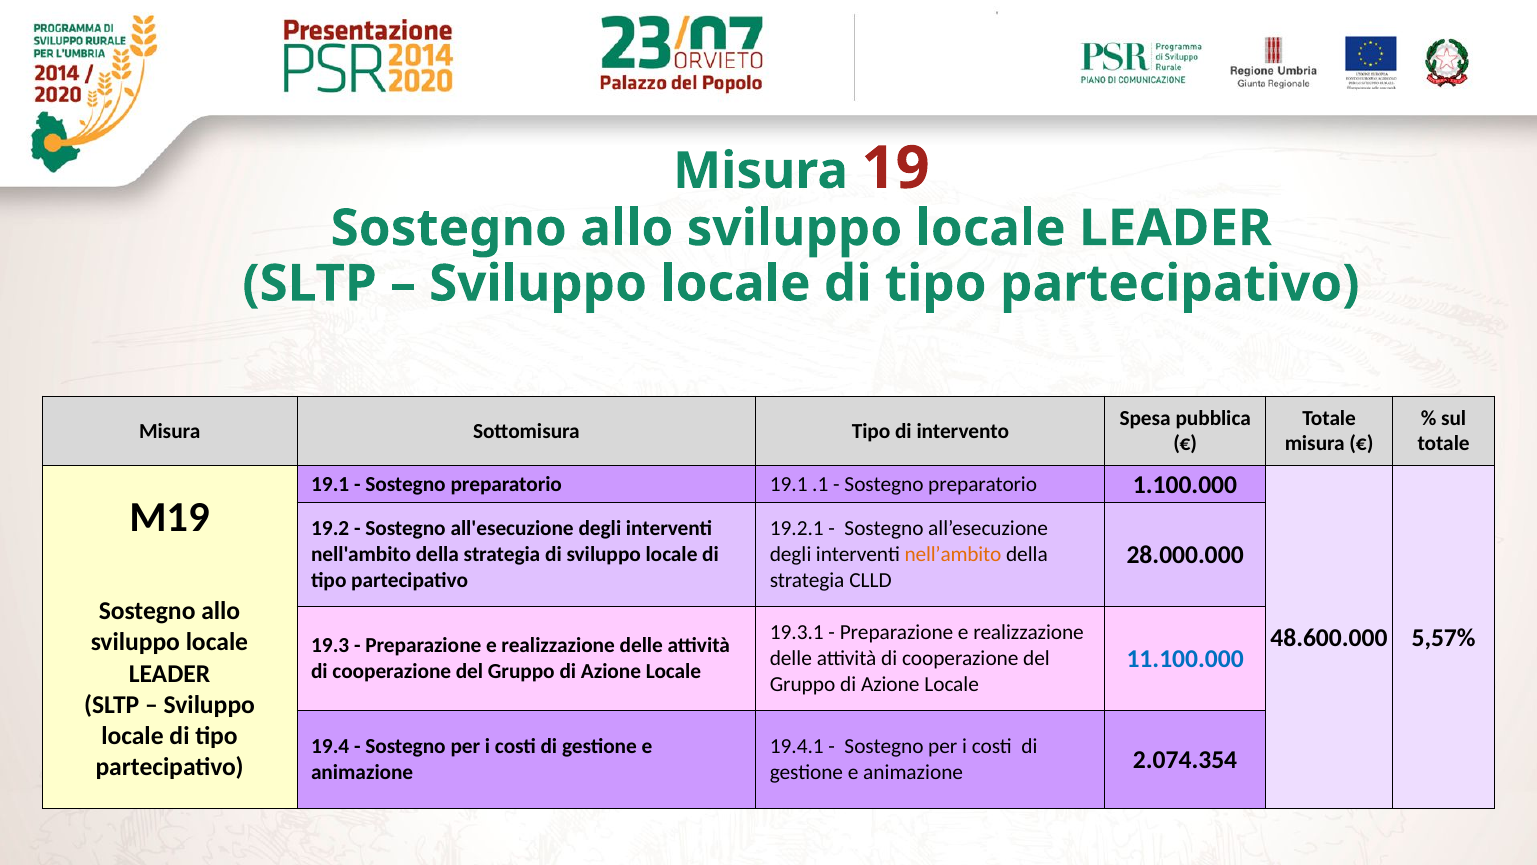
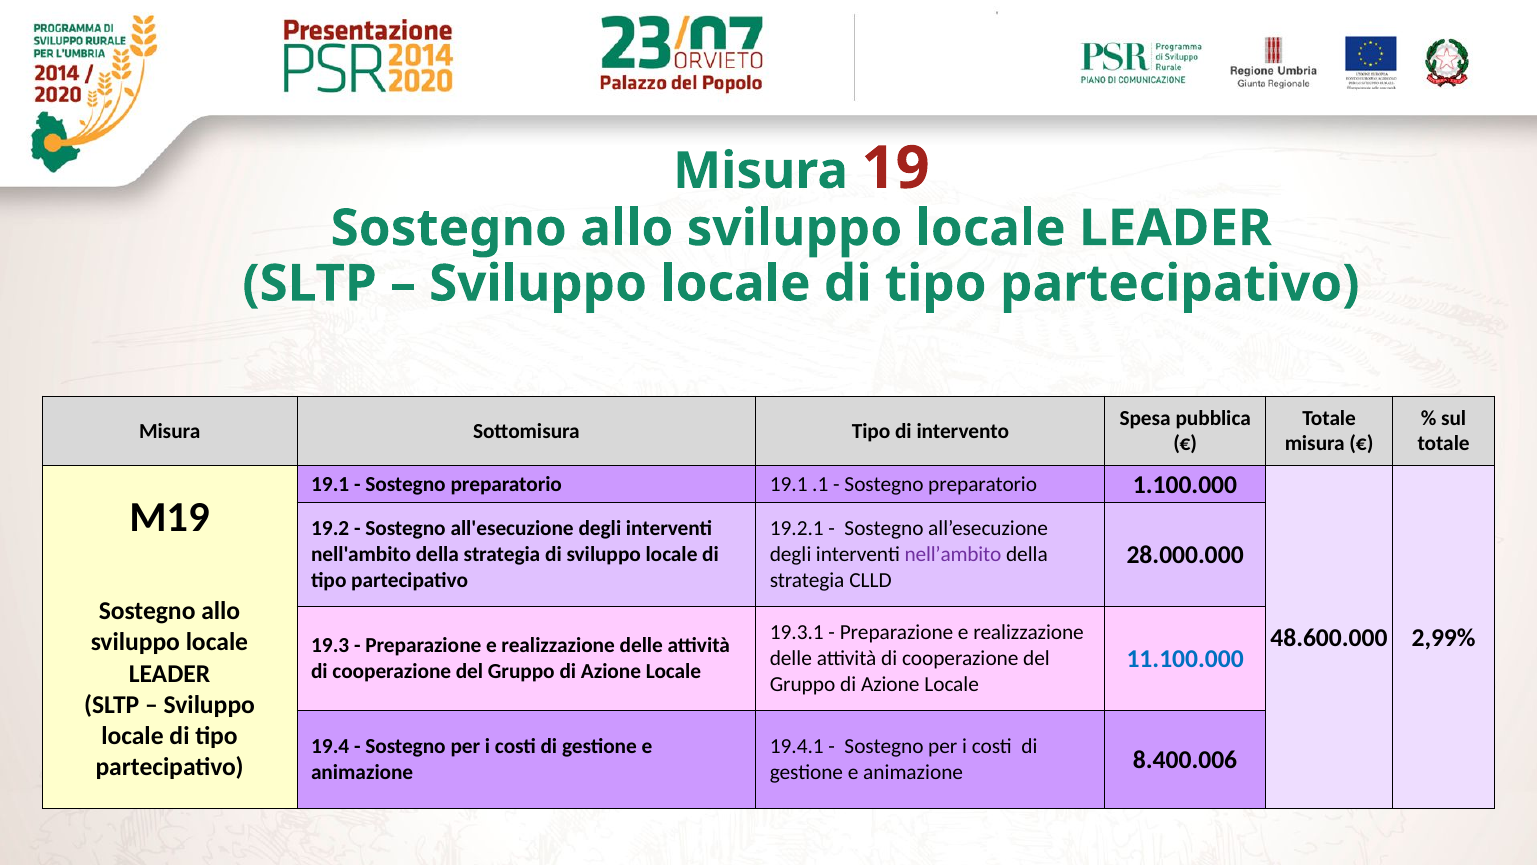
nell’ambito colour: orange -> purple
5,57%: 5,57% -> 2,99%
2.074.354: 2.074.354 -> 8.400.006
